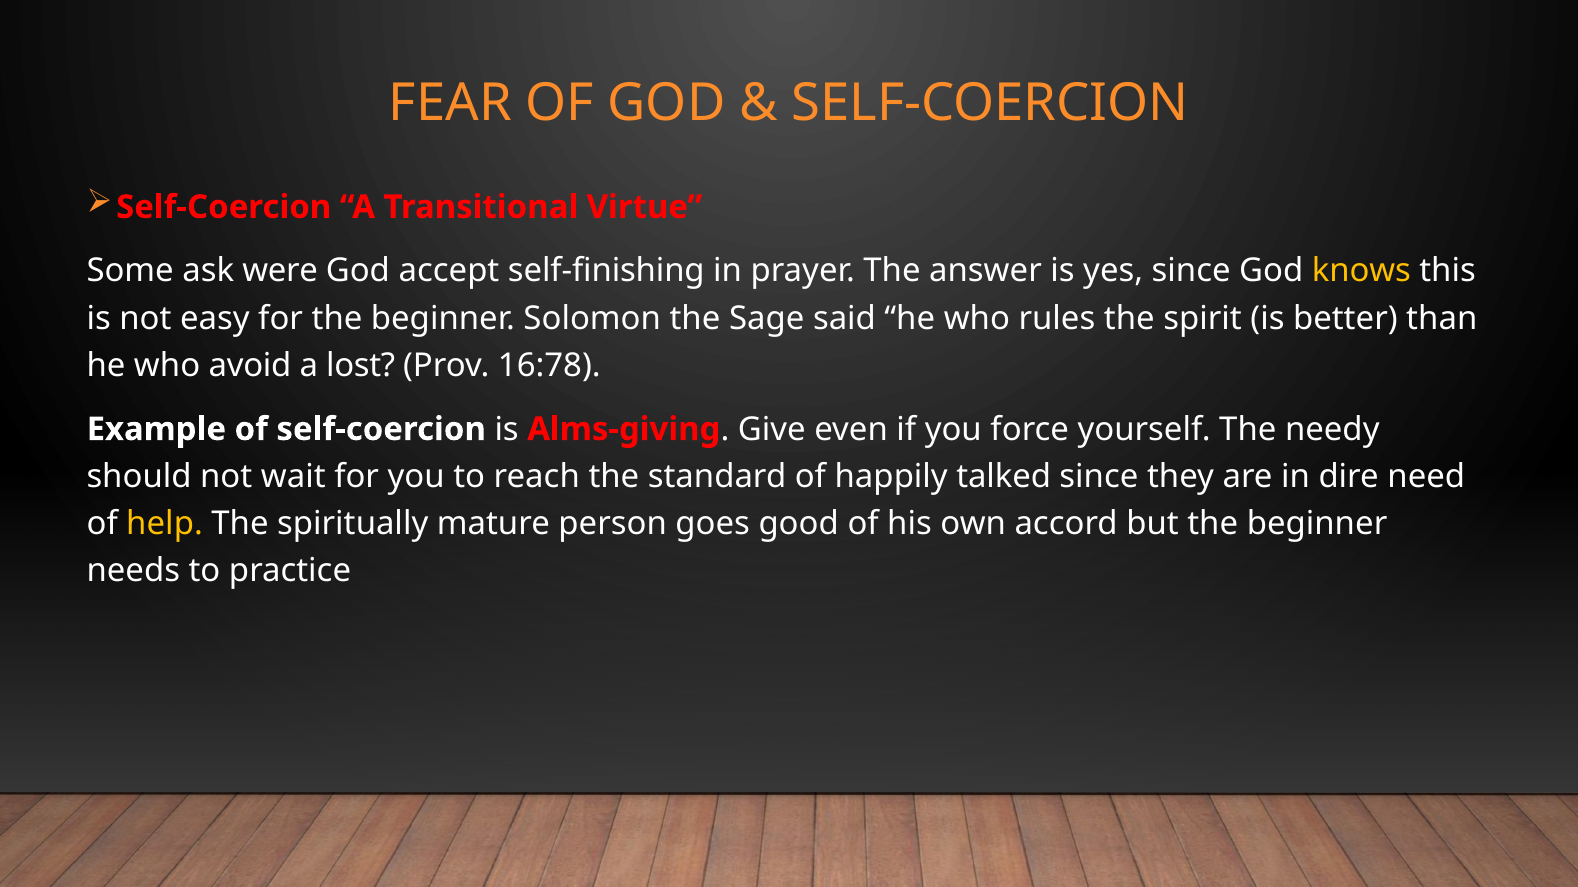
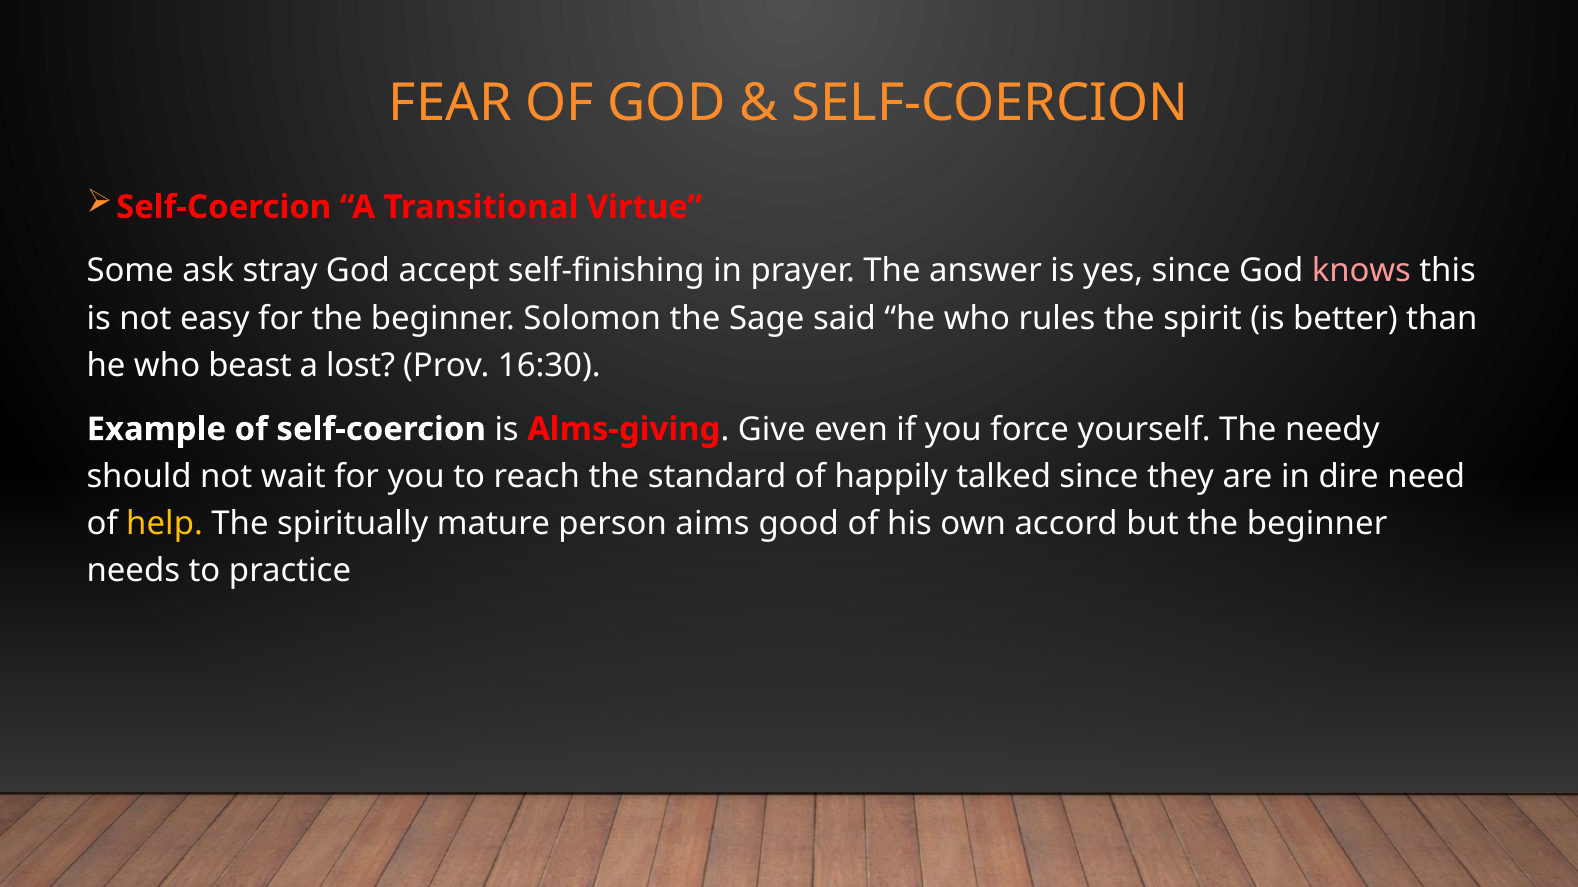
were: were -> stray
knows colour: yellow -> pink
avoid: avoid -> beast
16:78: 16:78 -> 16:30
goes: goes -> aims
